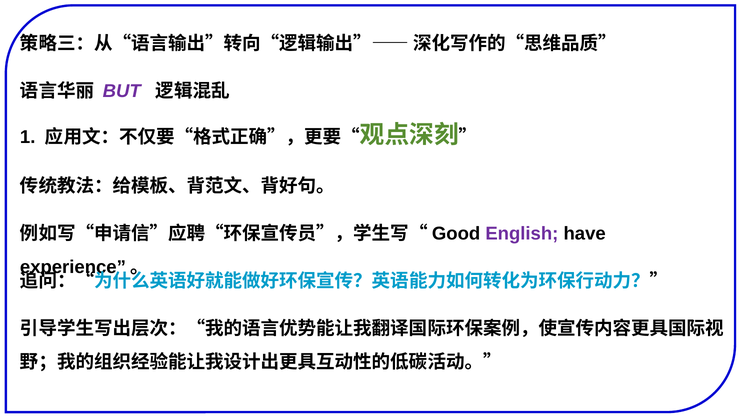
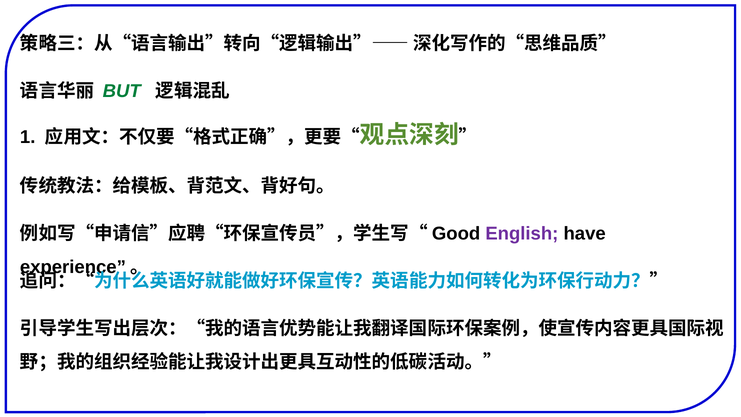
BUT colour: purple -> green
